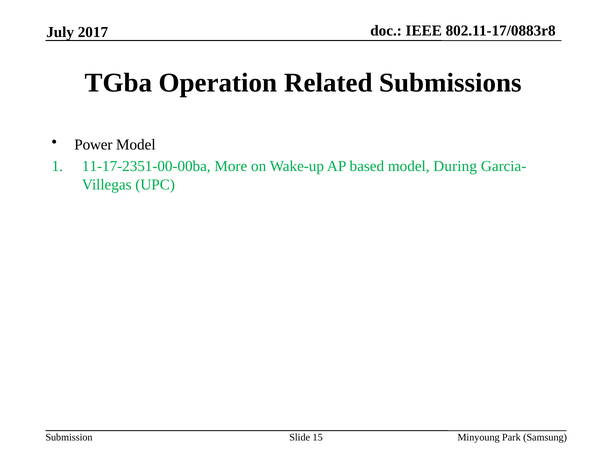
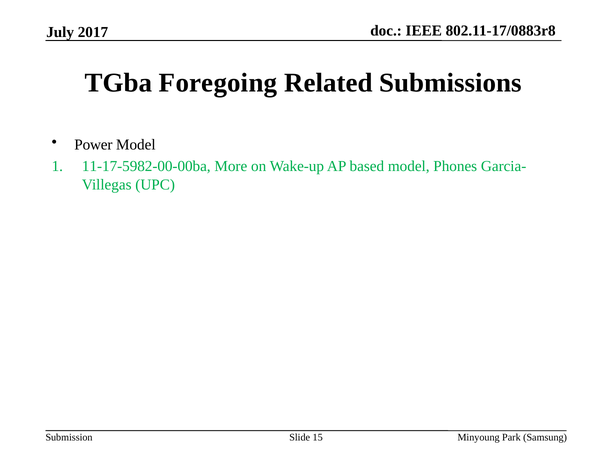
Operation: Operation -> Foregoing
11-17-2351-00-00ba: 11-17-2351-00-00ba -> 11-17-5982-00-00ba
During: During -> Phones
